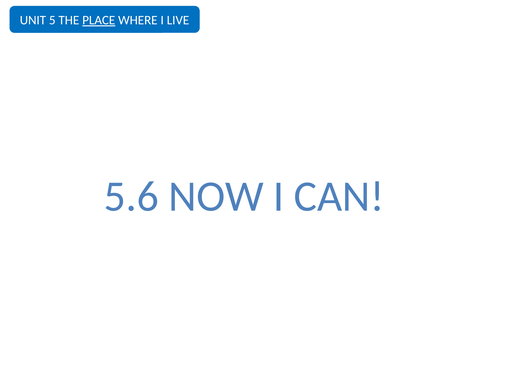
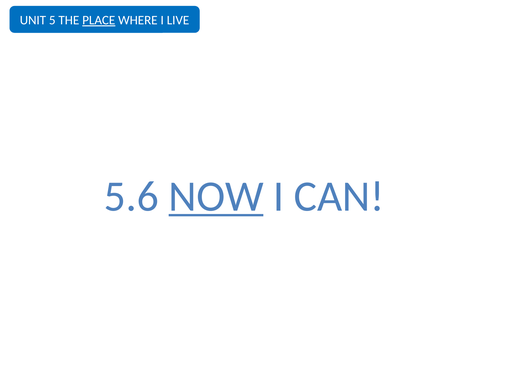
NOW underline: none -> present
